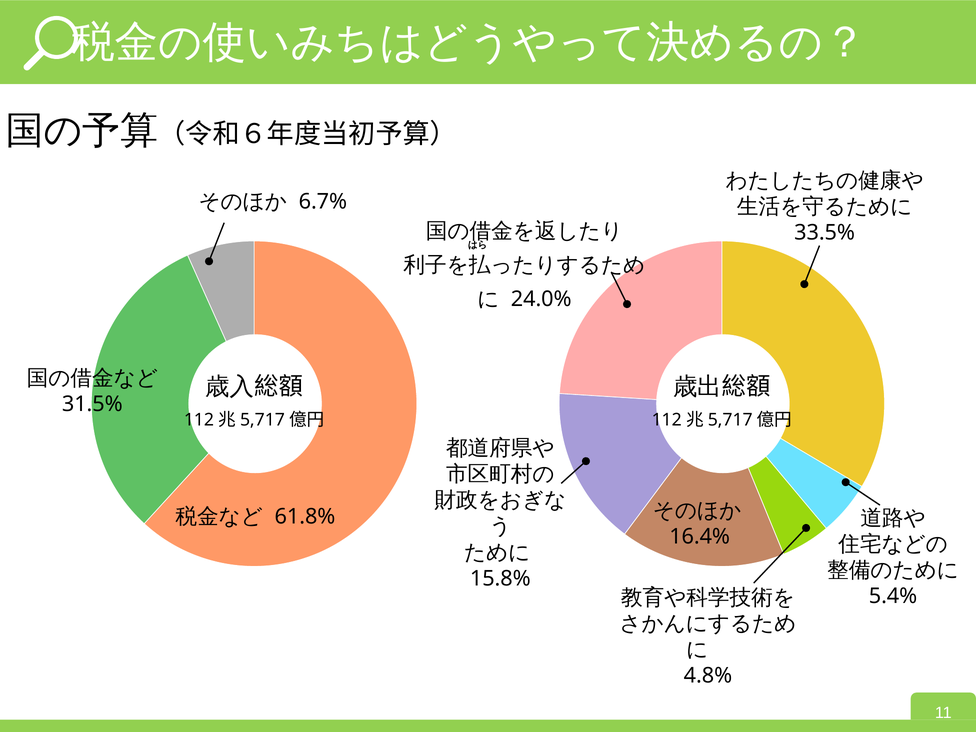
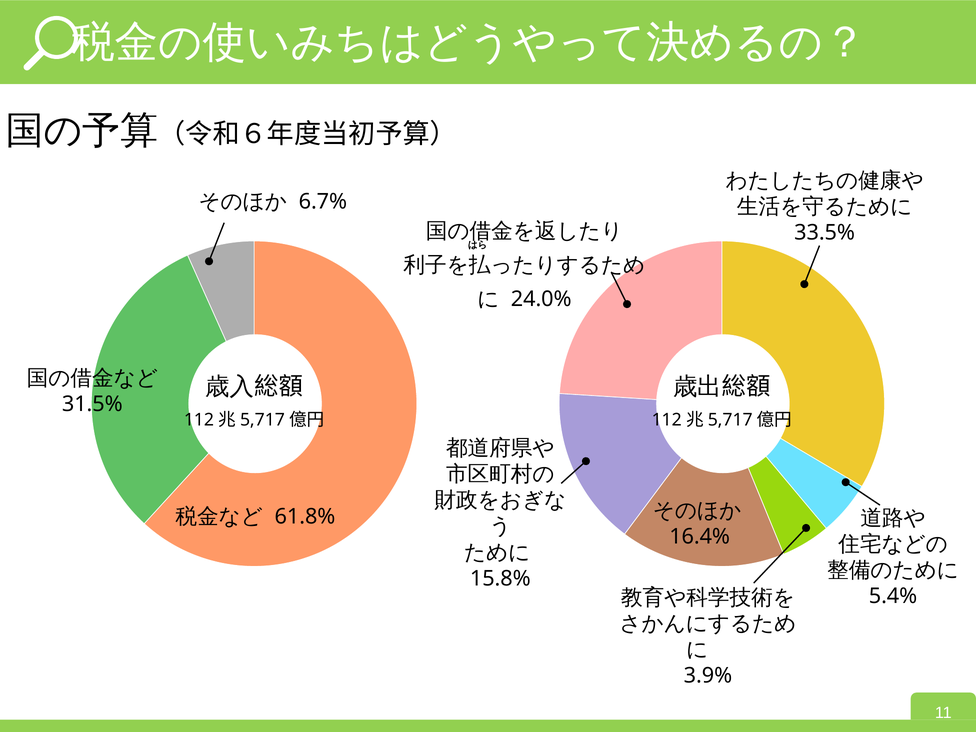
4.8%: 4.8% -> 3.9%
